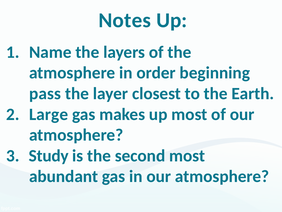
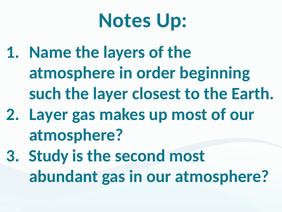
pass: pass -> such
Large at (49, 114): Large -> Layer
